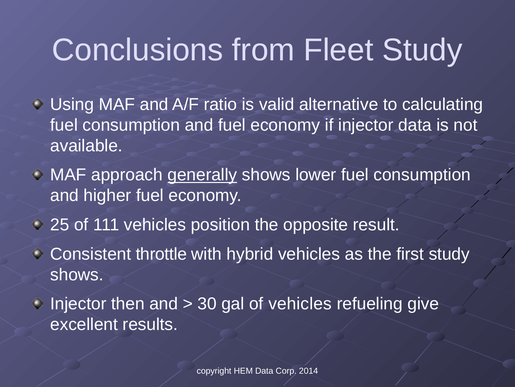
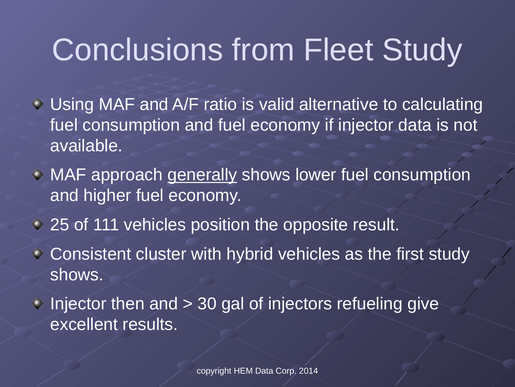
throttle: throttle -> cluster
of vehicles: vehicles -> injectors
